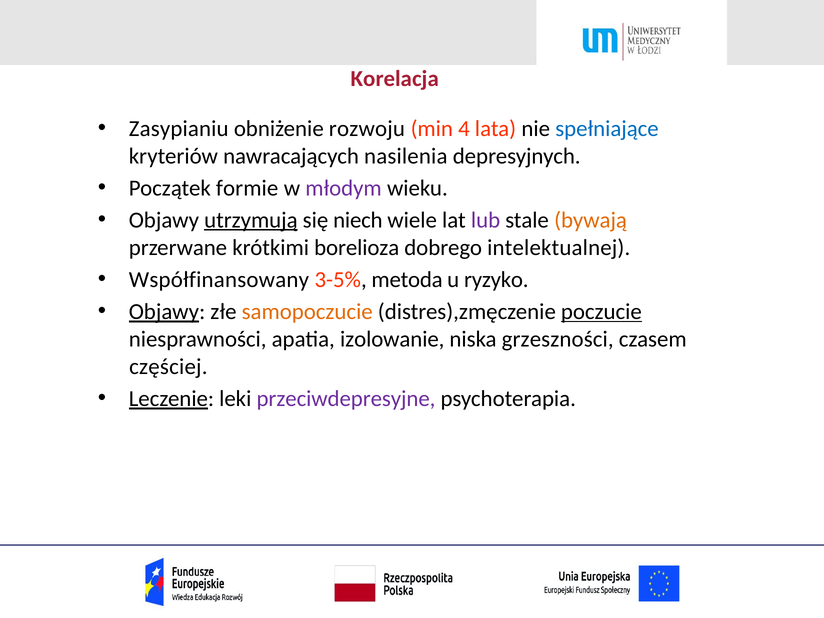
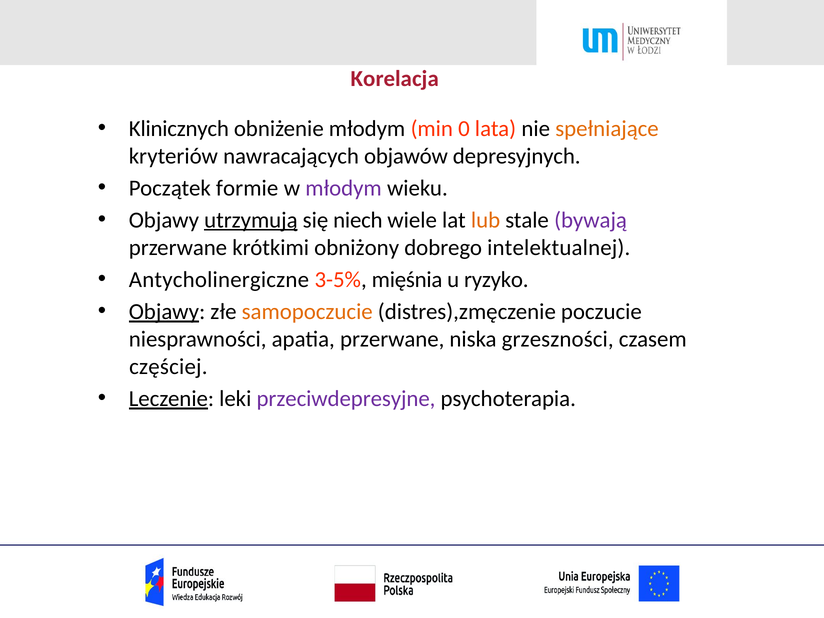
Zasypianiu: Zasypianiu -> Klinicznych
obniżenie rozwoju: rozwoju -> młodym
4: 4 -> 0
spełniające colour: blue -> orange
nasilenia: nasilenia -> objawów
lub colour: purple -> orange
bywają colour: orange -> purple
borelioza: borelioza -> obniżony
Współfinansowany: Współfinansowany -> Antycholinergiczne
metoda: metoda -> mięśnia
poczucie underline: present -> none
apatia izolowanie: izolowanie -> przerwane
